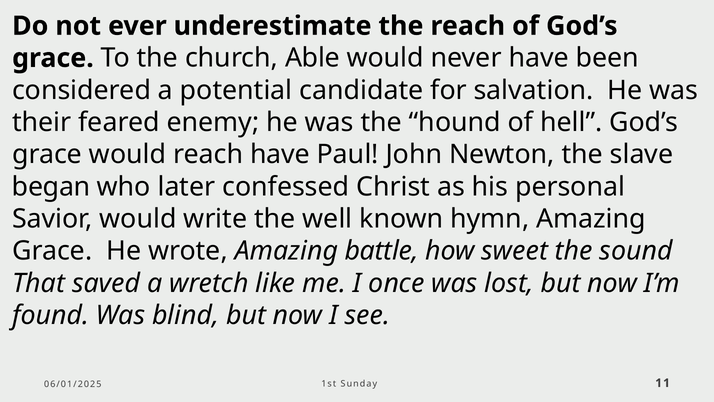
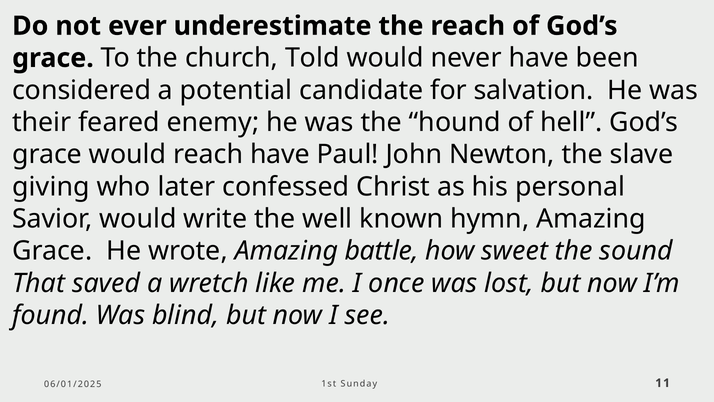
Able: Able -> Told
began: began -> giving
